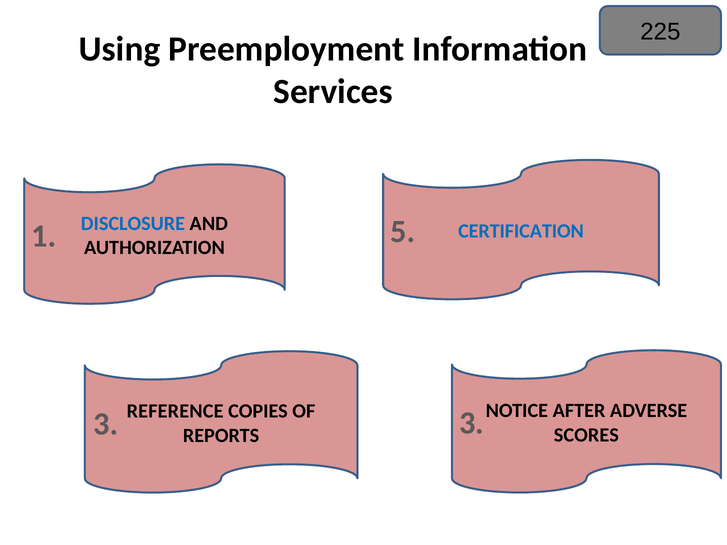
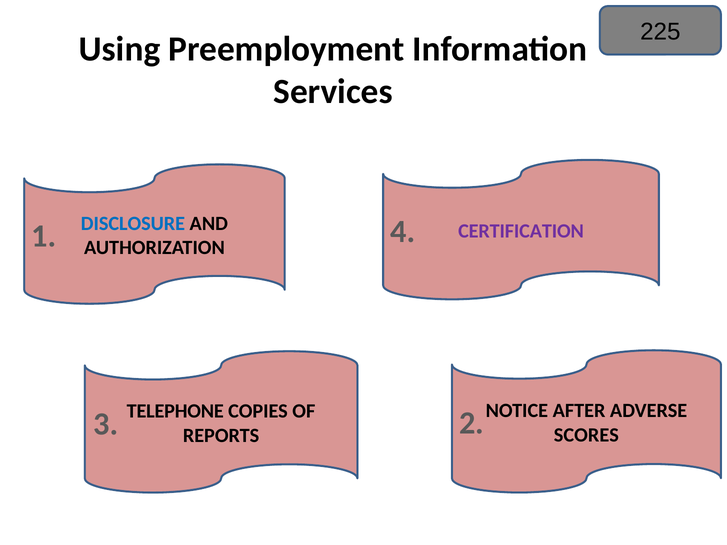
CERTIFICATION colour: blue -> purple
5: 5 -> 4
REFERENCE: REFERENCE -> TELEPHONE
3 3: 3 -> 2
